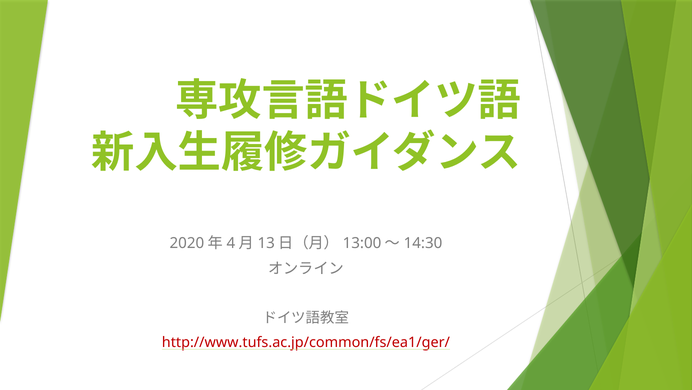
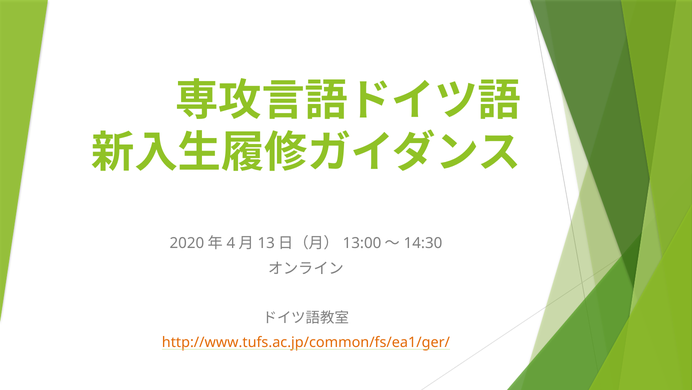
http://www.tufs.ac.jp/common/fs/ea1/ger/ colour: red -> orange
